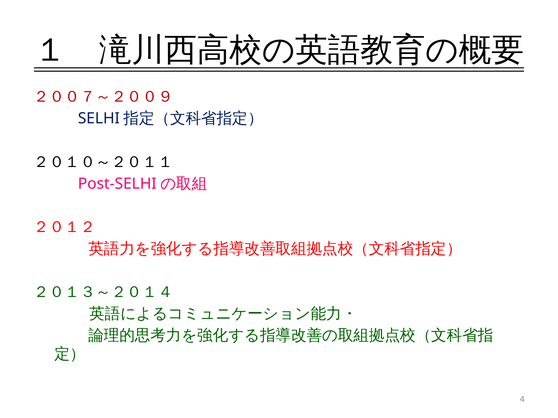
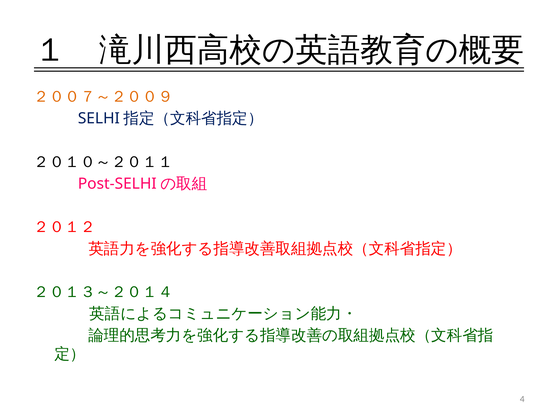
２００７～２００９ colour: red -> orange
